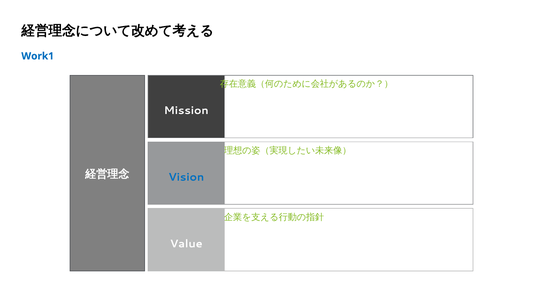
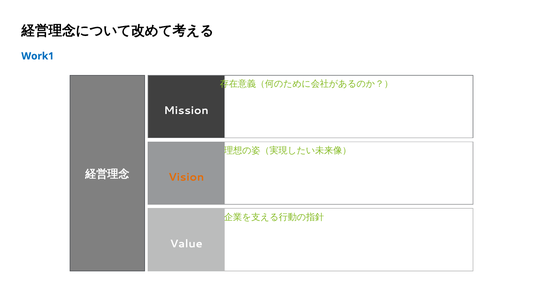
Vision colour: blue -> orange
